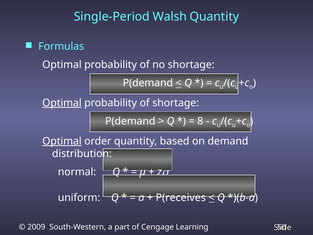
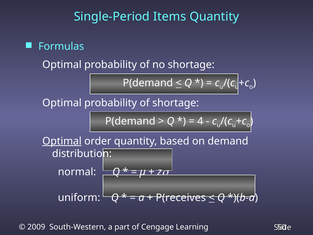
Walsh: Walsh -> Items
Optimal at (62, 103) underline: present -> none
8: 8 -> 4
